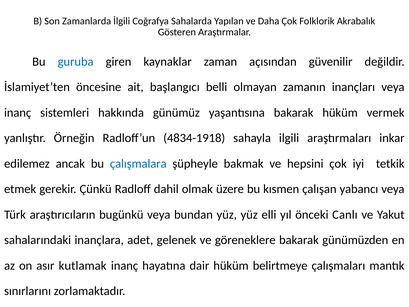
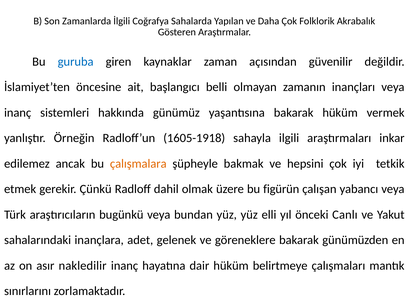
4834-1918: 4834-1918 -> 1605-1918
çalışmalara colour: blue -> orange
kısmen: kısmen -> figürün
kutlamak: kutlamak -> nakledilir
